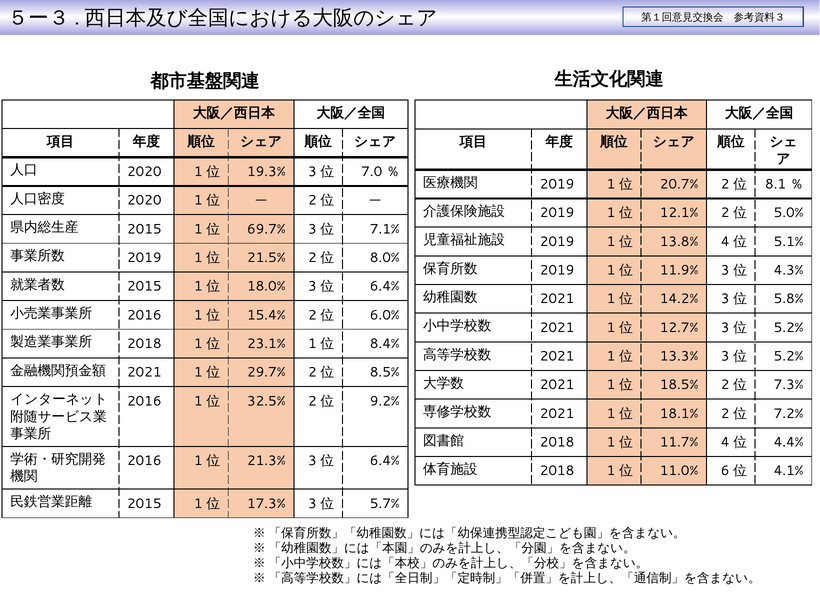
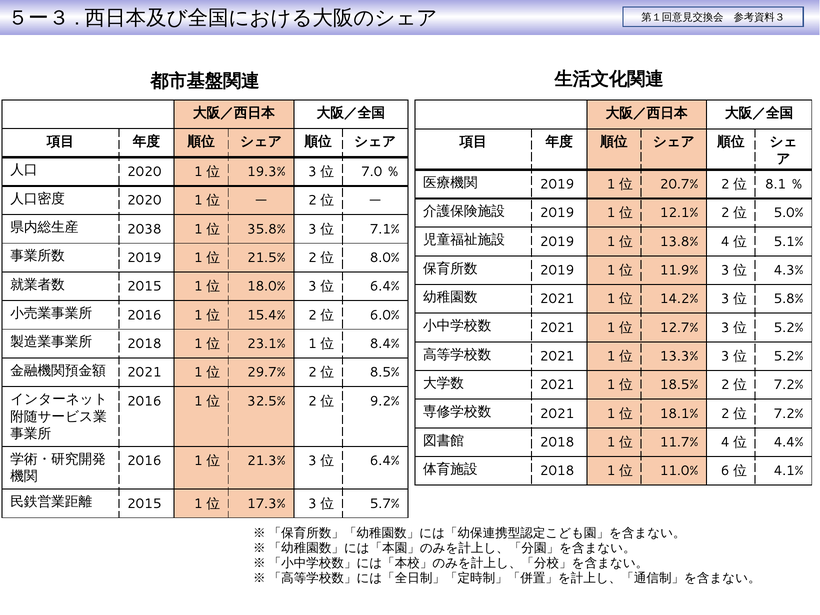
2015 at (144, 229): 2015 -> 2038
69.7%: 69.7% -> 35.8%
7.3% at (789, 385): 7.3% -> 7.2%
